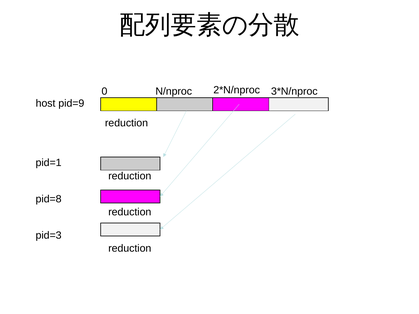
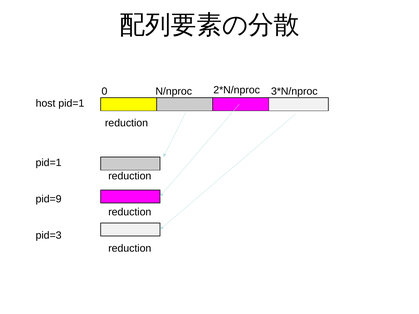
host pid=9: pid=9 -> pid=1
pid=8: pid=8 -> pid=9
